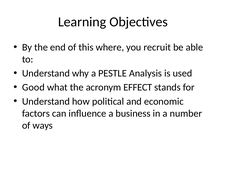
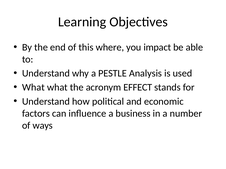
recruit: recruit -> impact
Good at (33, 88): Good -> What
